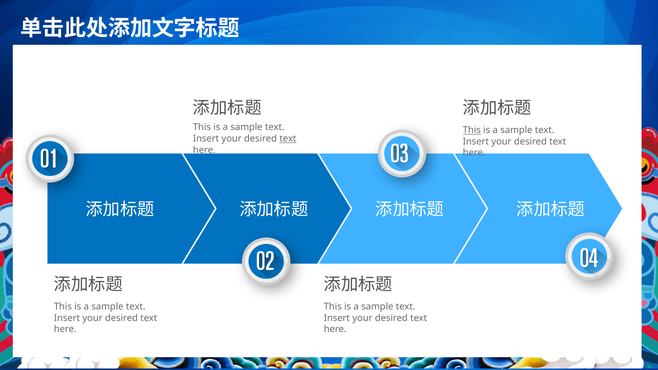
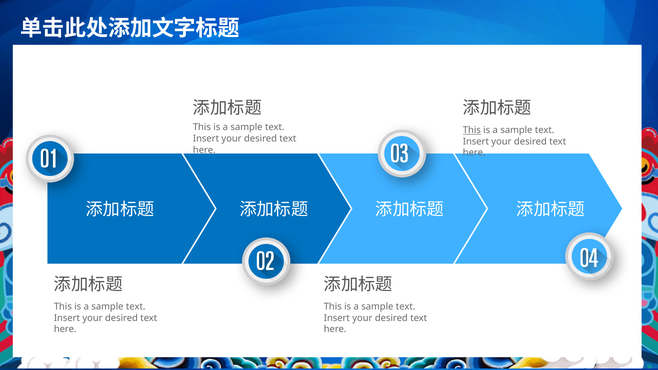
text at (288, 139) underline: present -> none
